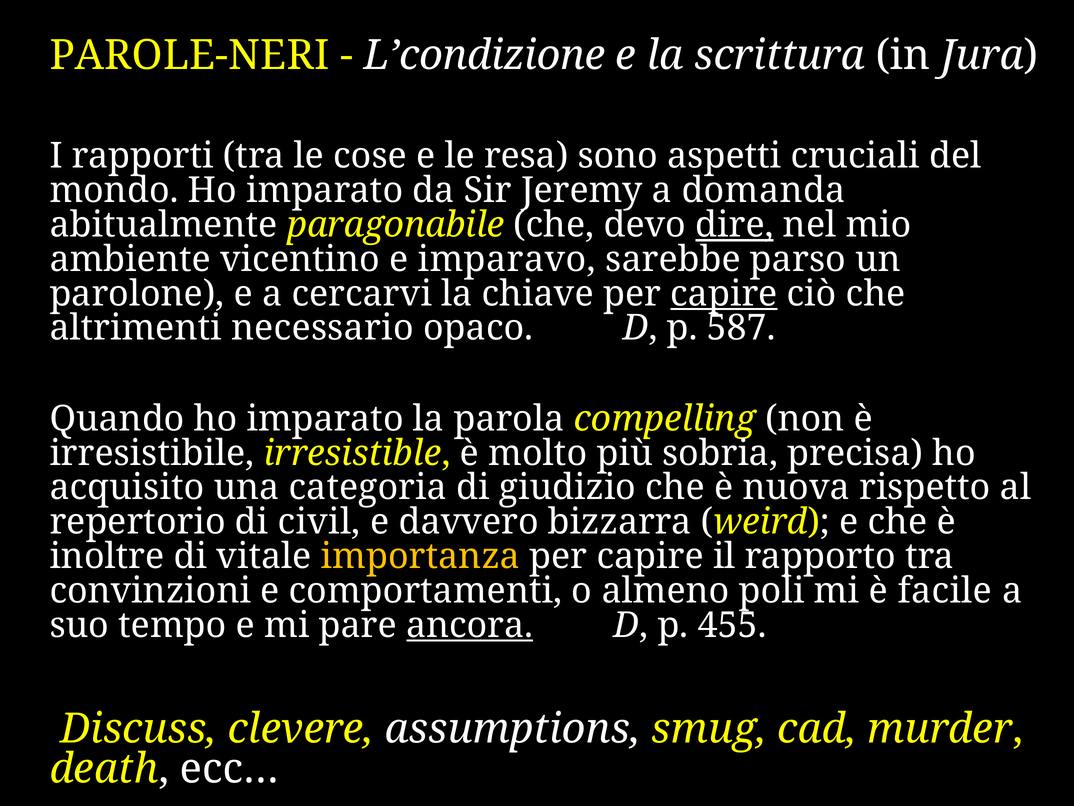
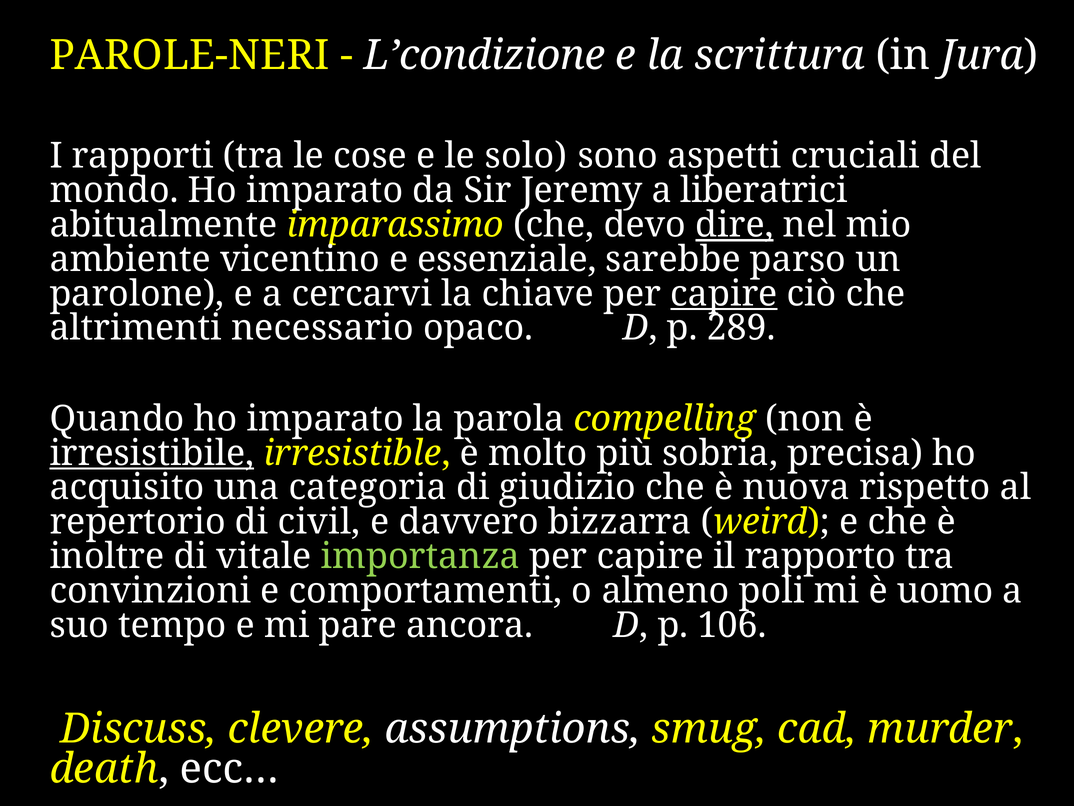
resa: resa -> solo
domanda: domanda -> liberatrici
paragonabile: paragonabile -> imparassimo
imparavo: imparavo -> essenziale
587: 587 -> 289
irresistibile underline: none -> present
importanza colour: yellow -> light green
facile: facile -> uomo
ancora underline: present -> none
455: 455 -> 106
